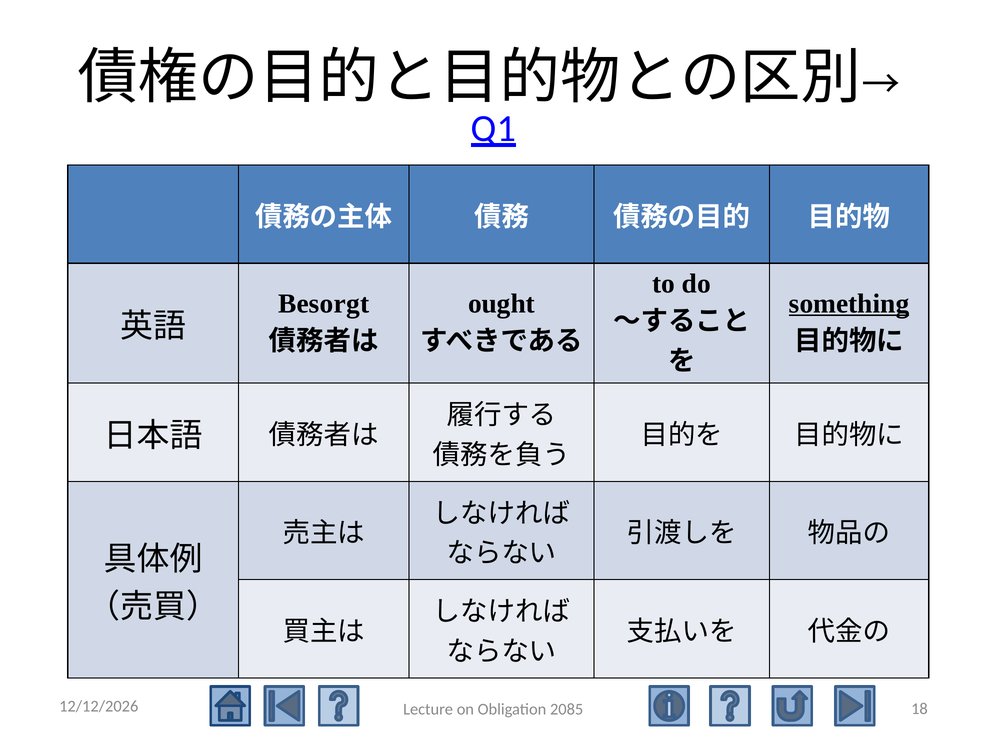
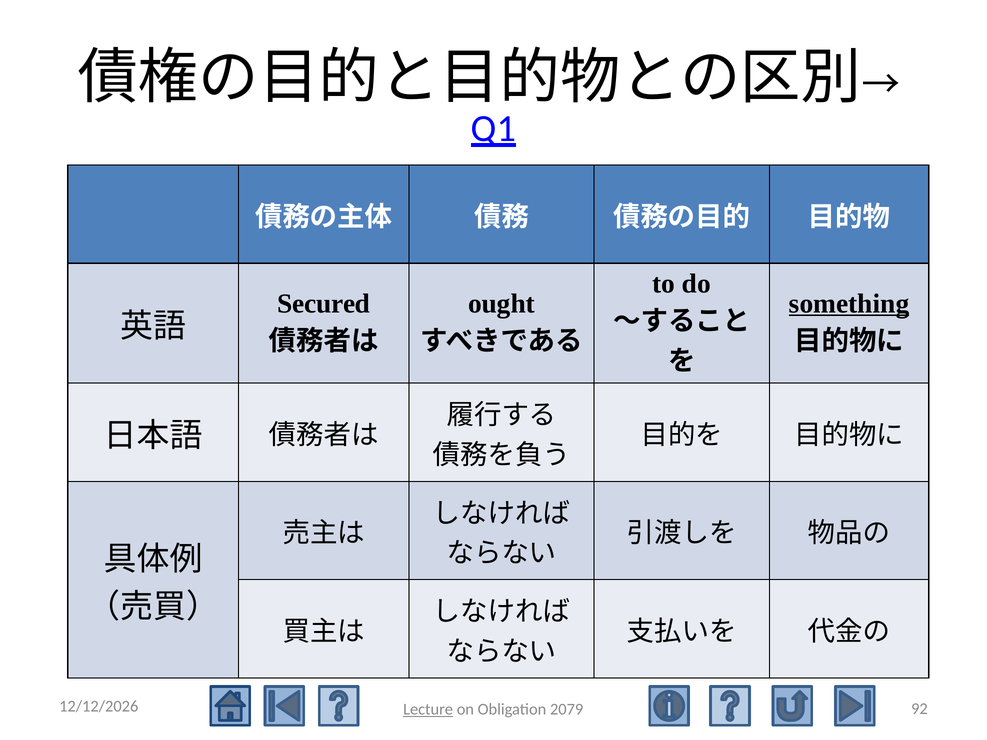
Besorgt: Besorgt -> Secured
18: 18 -> 92
Lecture underline: none -> present
2085: 2085 -> 2079
